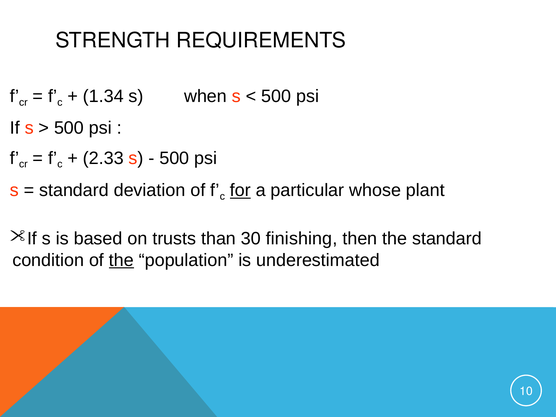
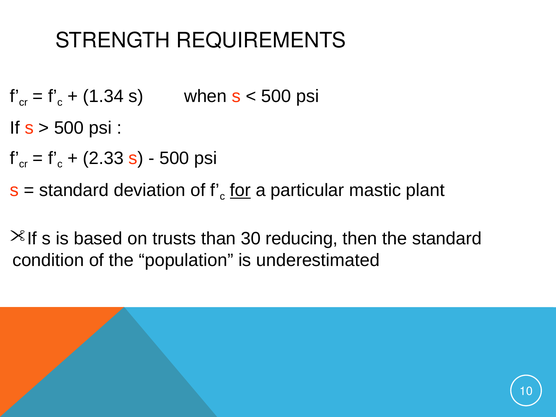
whose: whose -> mastic
finishing: finishing -> reducing
the at (121, 260) underline: present -> none
